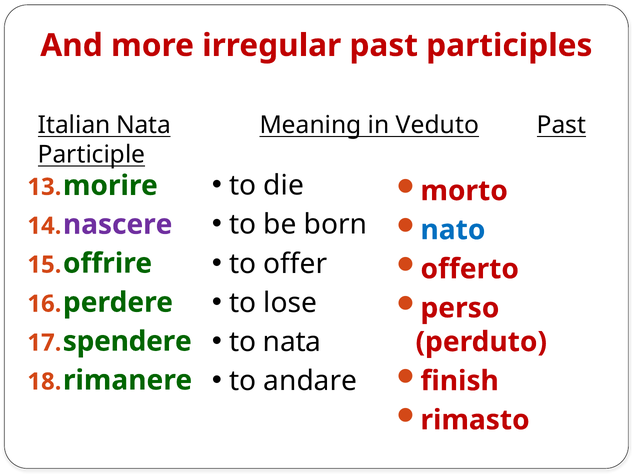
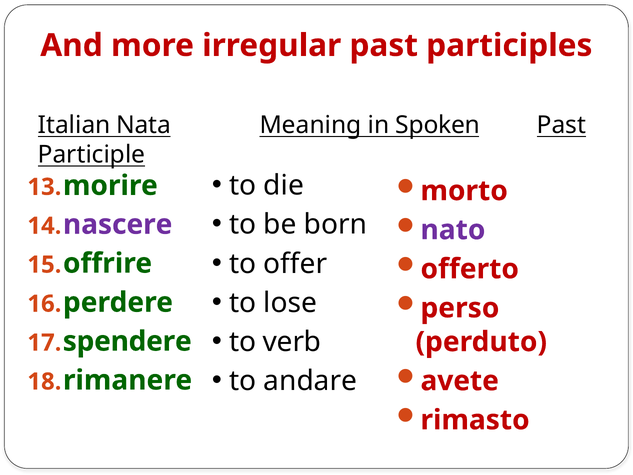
Veduto: Veduto -> Spoken
nato colour: blue -> purple
to nata: nata -> verb
finish: finish -> avete
